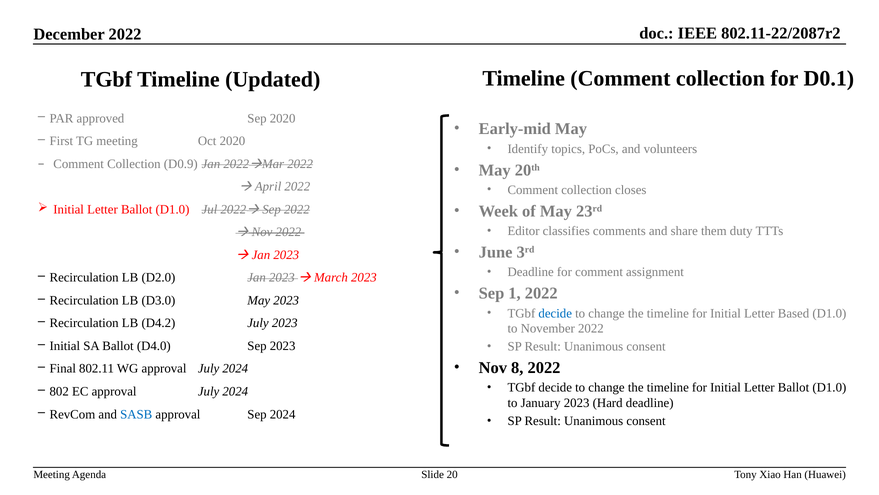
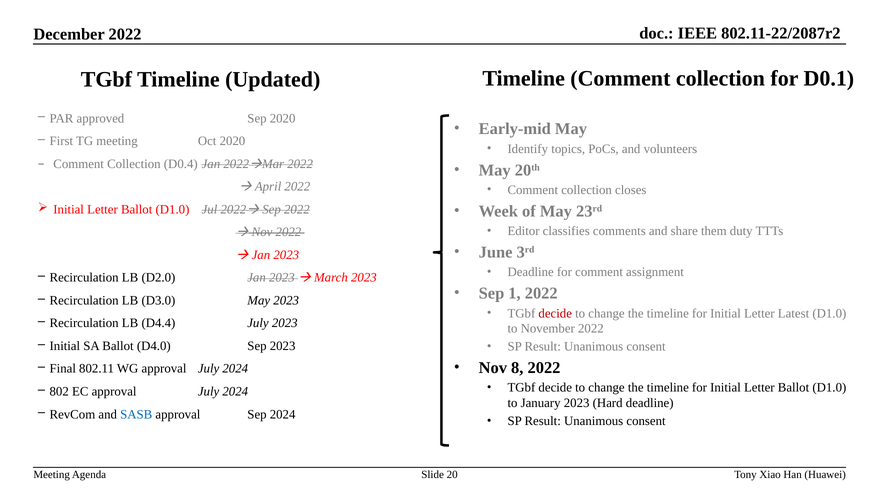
D0.9: D0.9 -> D0.4
decide at (555, 313) colour: blue -> red
Based: Based -> Latest
D4.2: D4.2 -> D4.4
